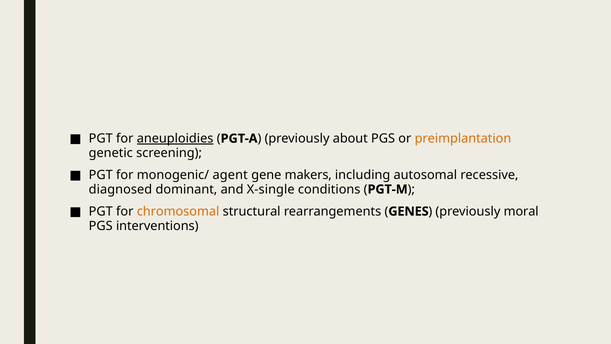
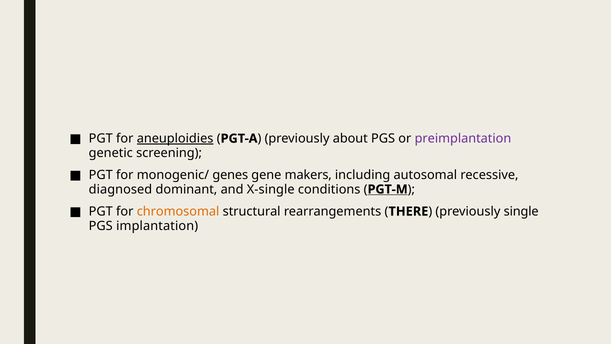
preimplantation colour: orange -> purple
agent: agent -> genes
PGT-M underline: none -> present
GENES: GENES -> THERE
moral: moral -> single
interventions: interventions -> implantation
